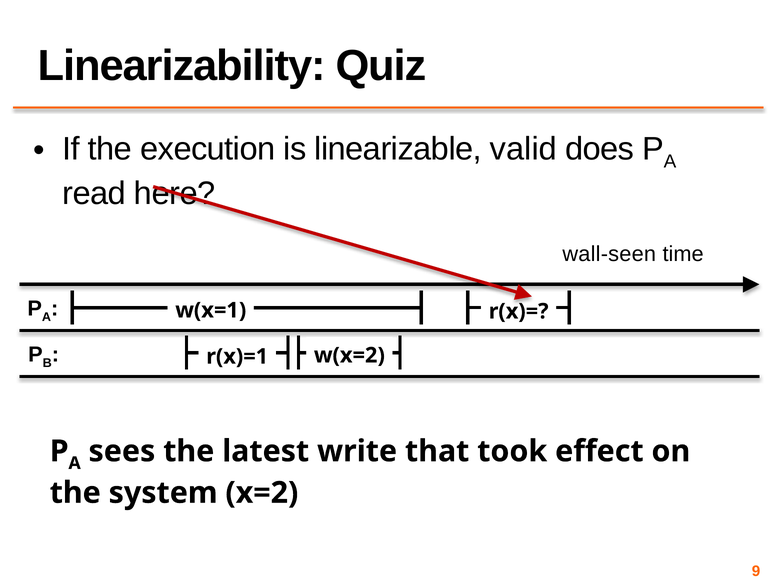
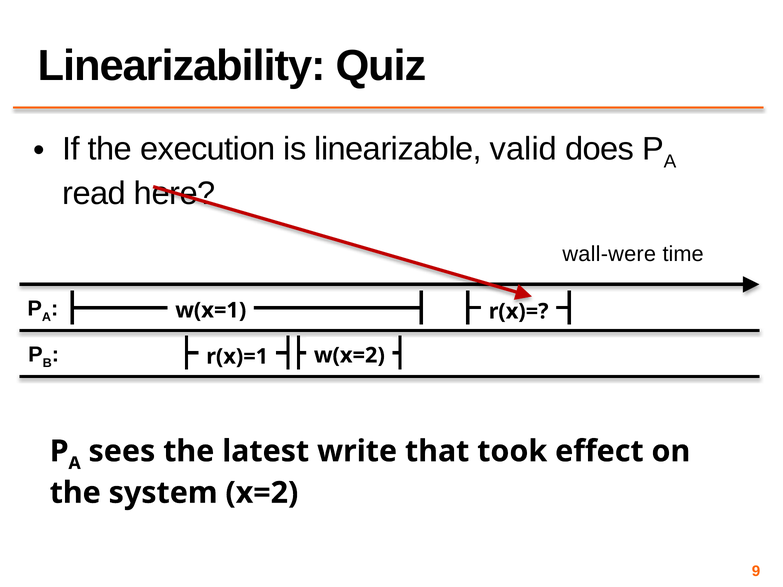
wall-seen: wall-seen -> wall-were
